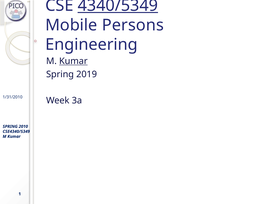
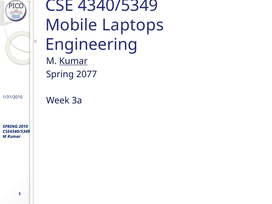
4340/5349 underline: present -> none
Persons: Persons -> Laptops
2019: 2019 -> 2077
